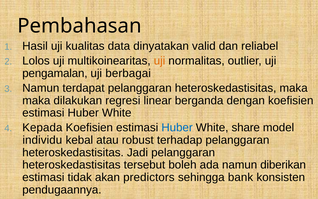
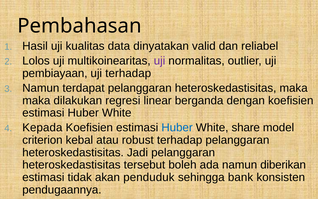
uji at (160, 61) colour: orange -> purple
pengamalan: pengamalan -> pembiayaan
uji berbagai: berbagai -> terhadap
individu: individu -> criterion
predictors: predictors -> penduduk
